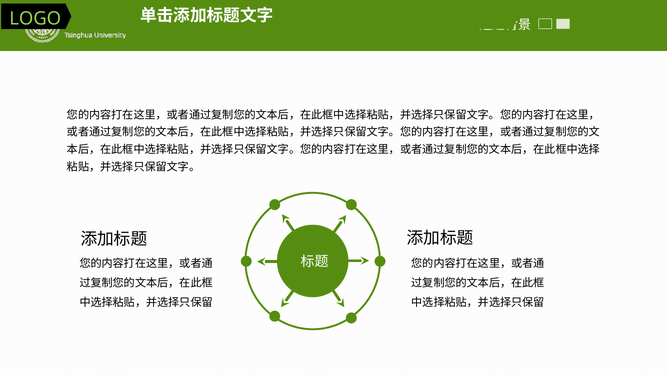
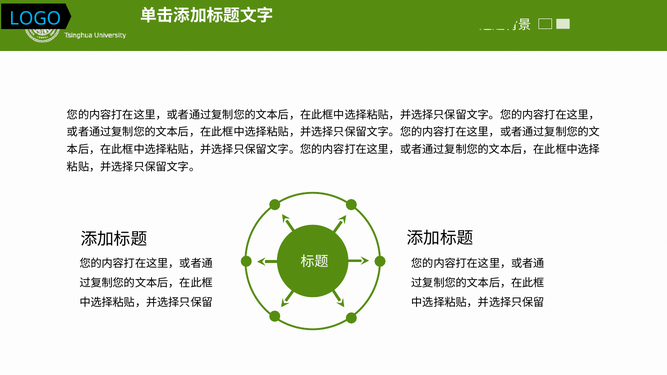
LOGO colour: light green -> light blue
